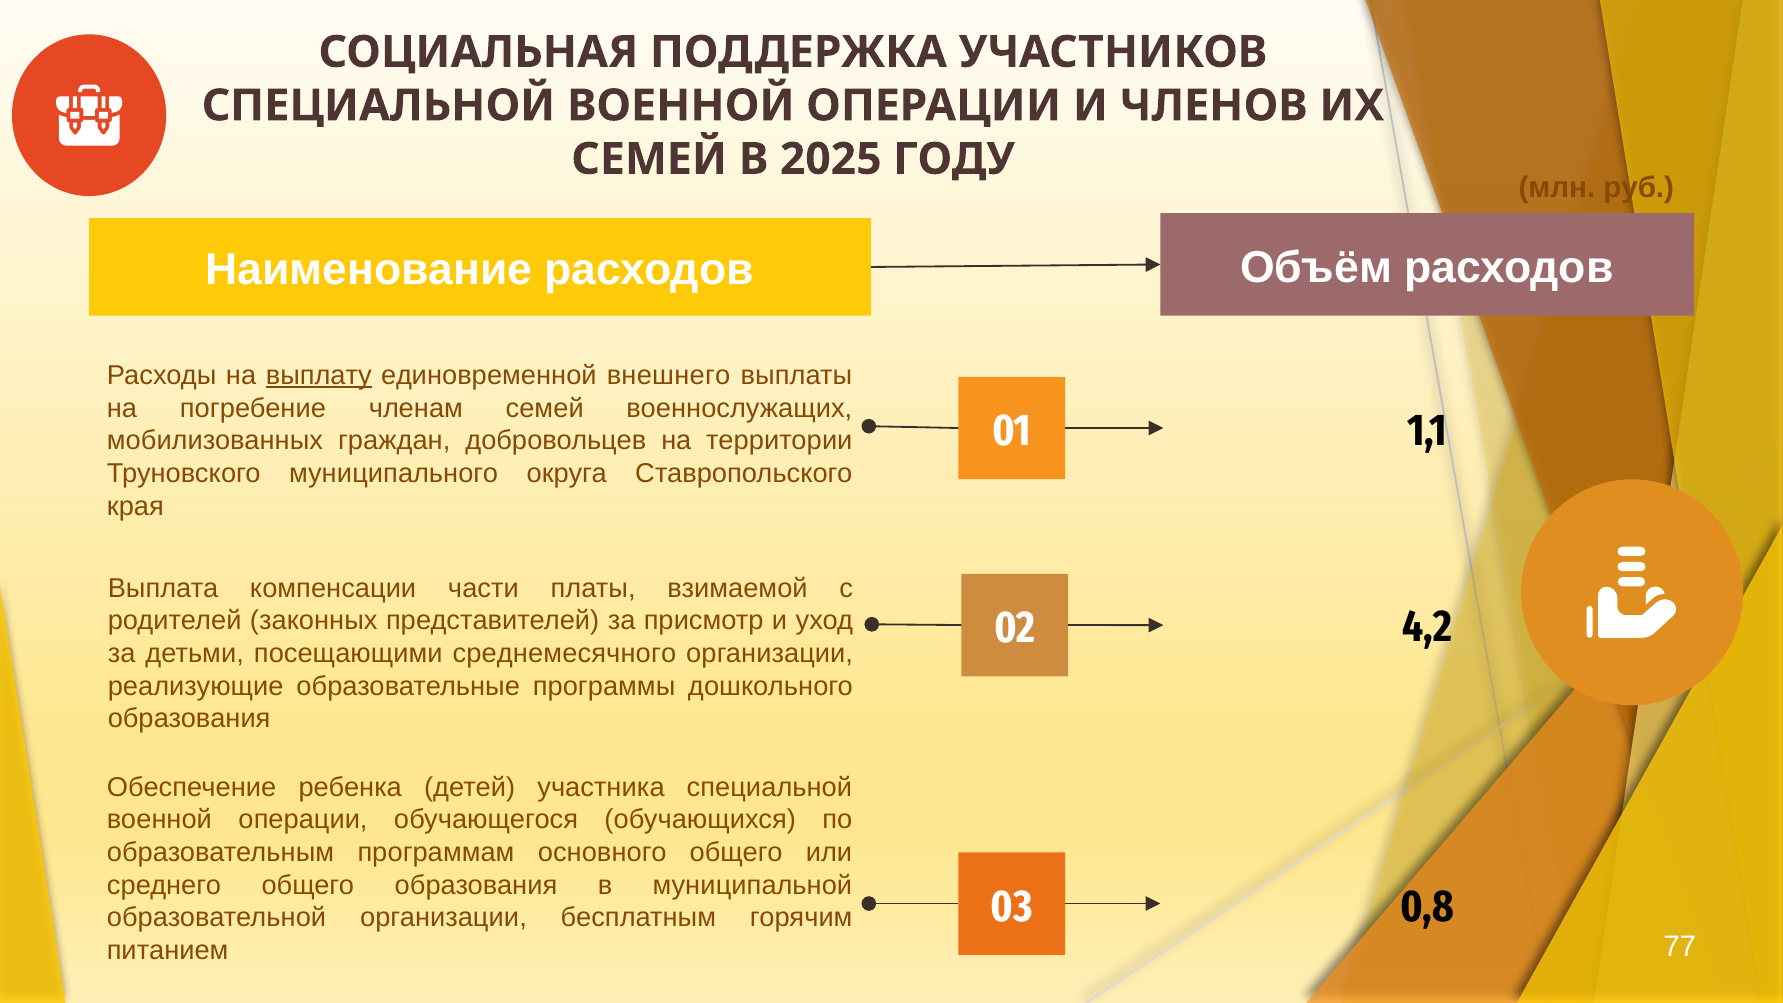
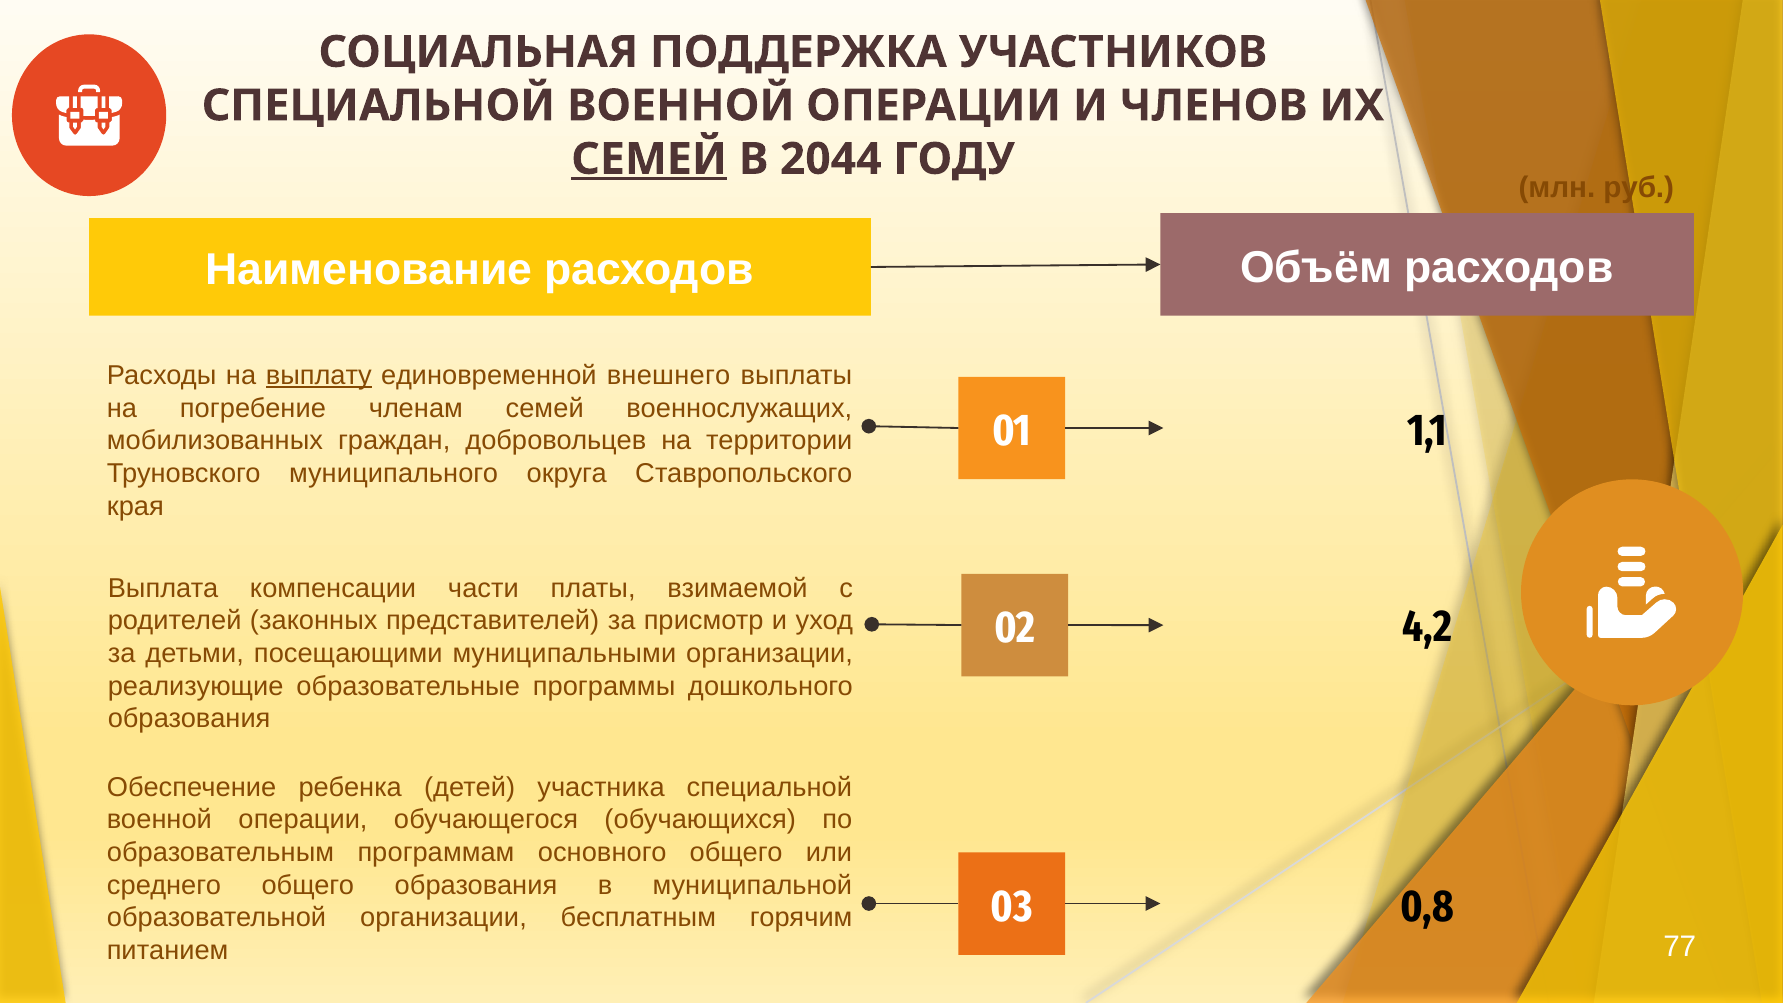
СЕМЕЙ at (649, 159) underline: none -> present
2025: 2025 -> 2044
среднемесячного: среднемесячного -> муниципальными
